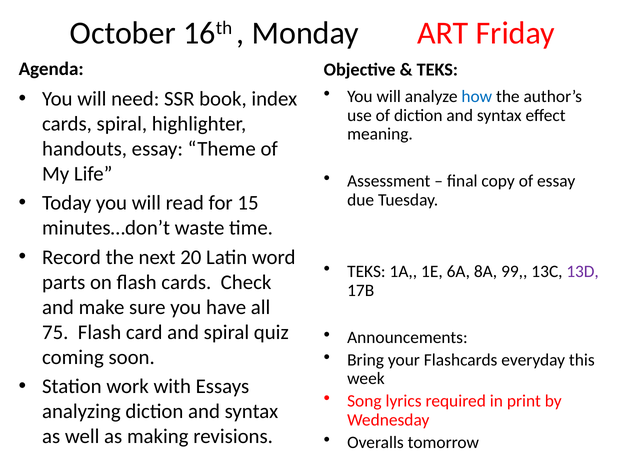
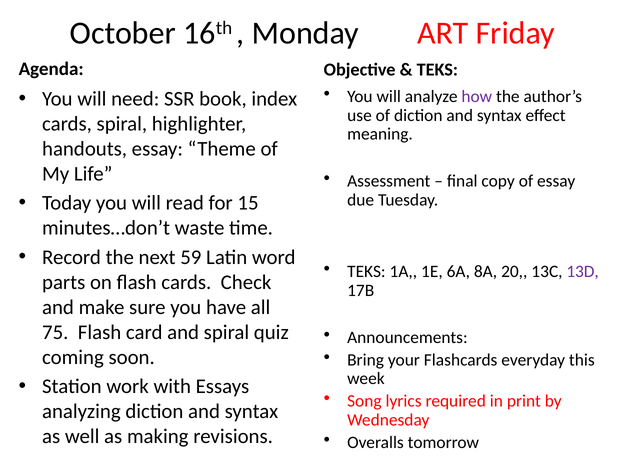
how colour: blue -> purple
20: 20 -> 59
99: 99 -> 20
